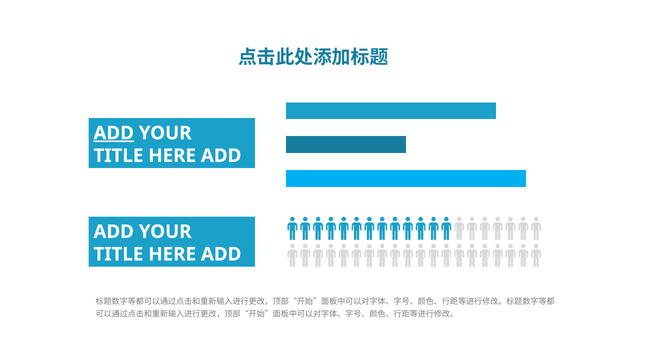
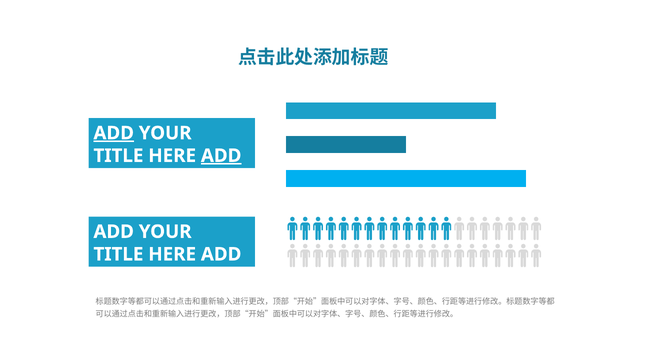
ADD at (221, 156) underline: none -> present
